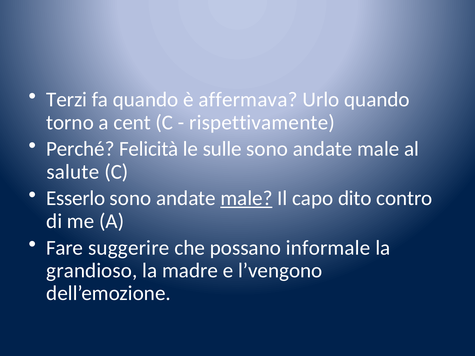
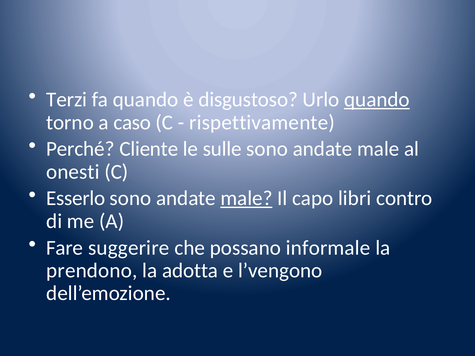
affermava: affermava -> disgustoso
quando at (377, 100) underline: none -> present
cent: cent -> caso
Felicità: Felicità -> Cliente
salute: salute -> onesti
dito: dito -> libri
grandioso: grandioso -> prendono
madre: madre -> adotta
